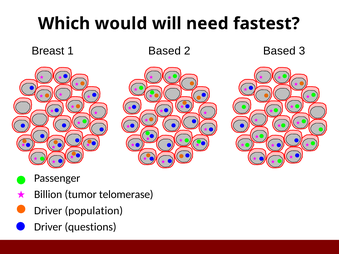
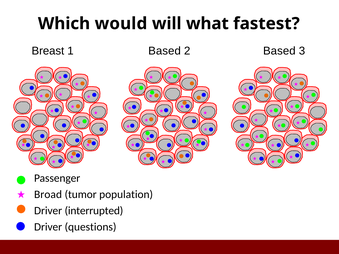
need: need -> what
Billion: Billion -> Broad
telomerase: telomerase -> population
population: population -> interrupted
